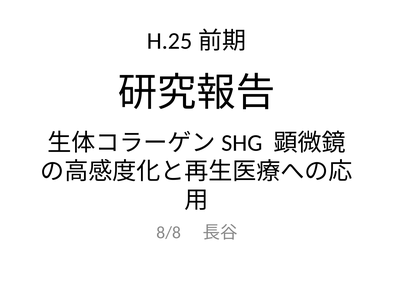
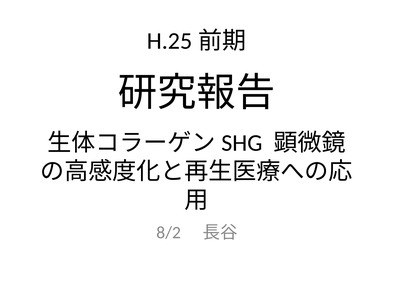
8/8: 8/8 -> 8/2
